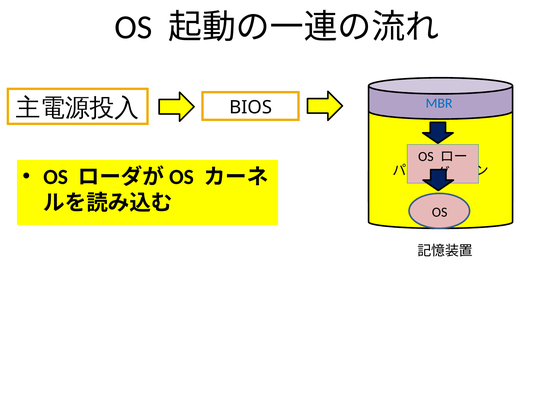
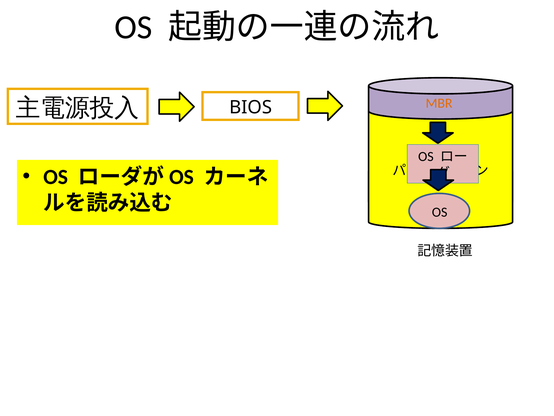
MBR colour: blue -> orange
